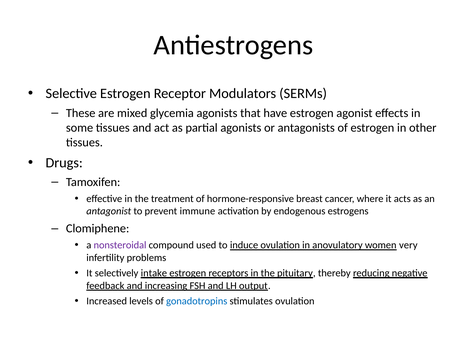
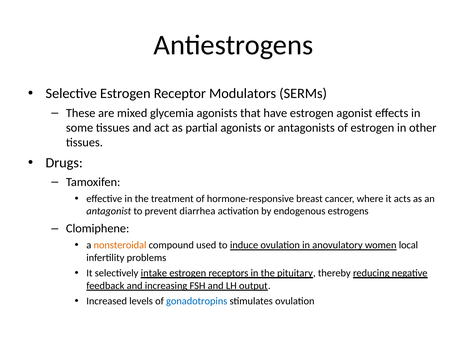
immune: immune -> diarrhea
nonsteroidal colour: purple -> orange
very: very -> local
